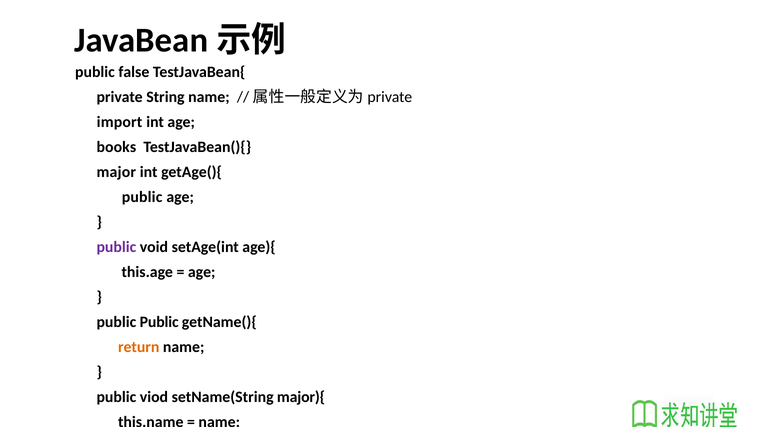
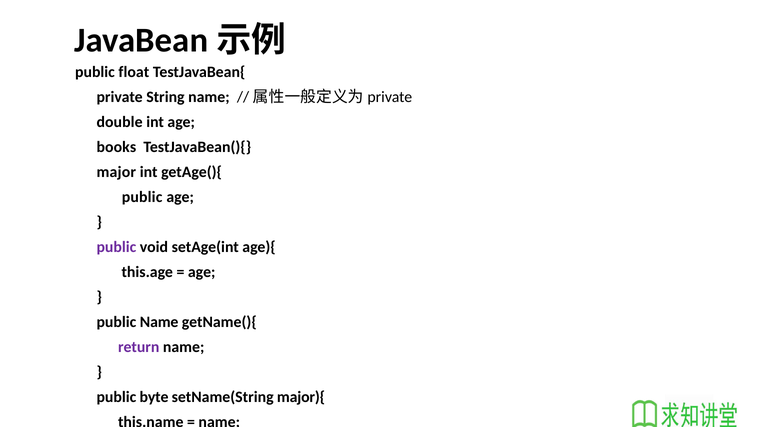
false: false -> float
import: import -> double
public Public: Public -> Name
return colour: orange -> purple
viod: viod -> byte
